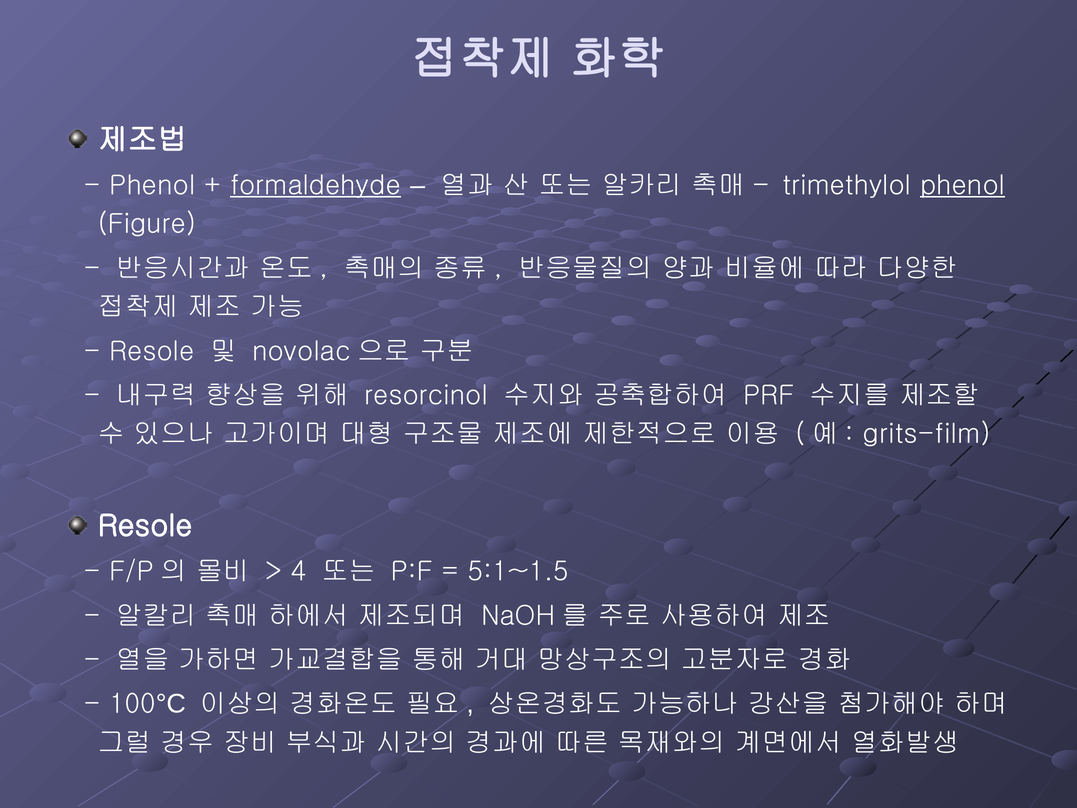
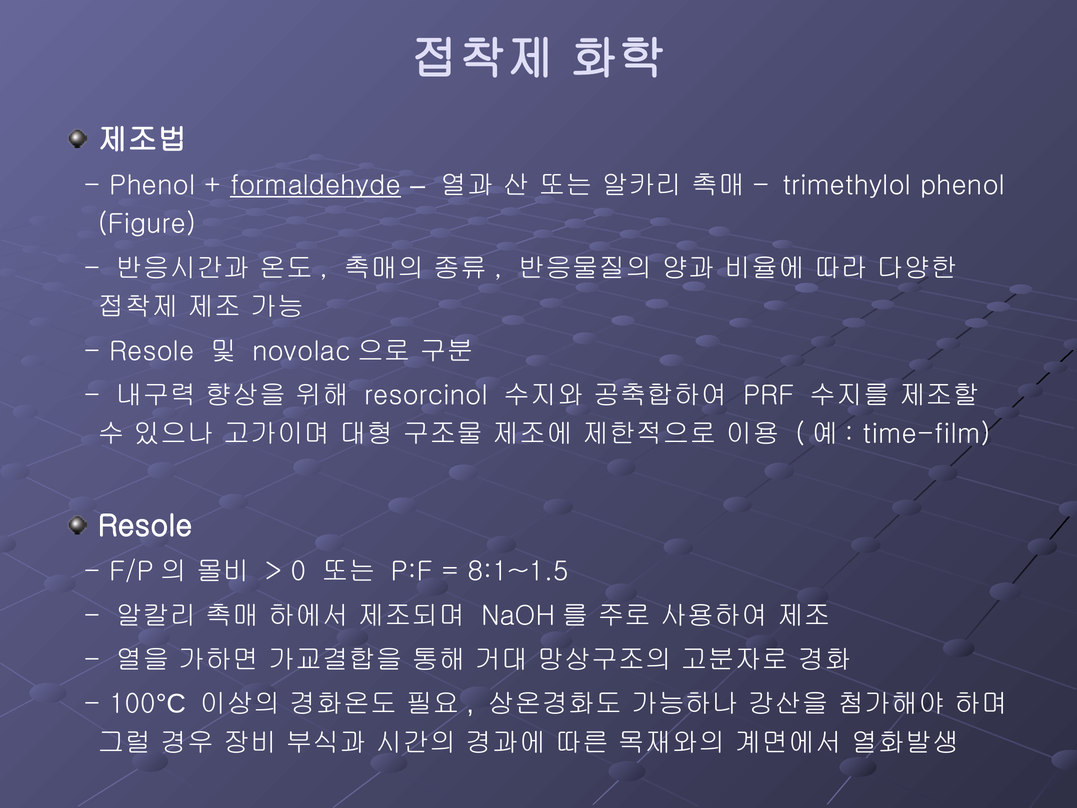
phenol at (963, 185) underline: present -> none
grits-film: grits-film -> time-film
4: 4 -> 0
5:1~1.5: 5:1~1.5 -> 8:1~1.5
